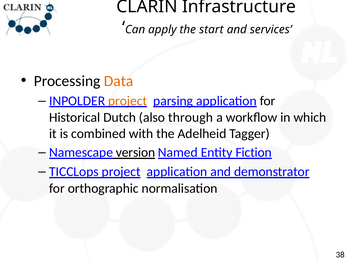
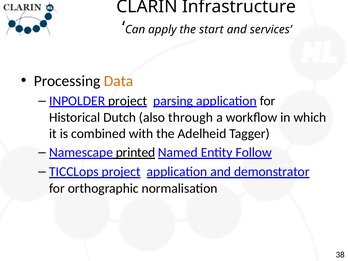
project at (128, 101) colour: orange -> black
version: version -> printed
Fiction: Fiction -> Follow
